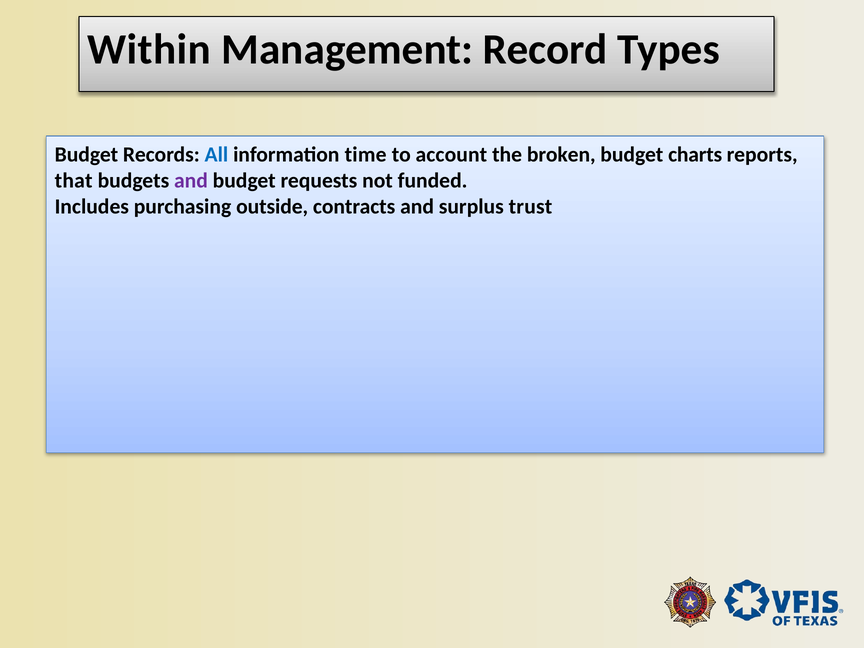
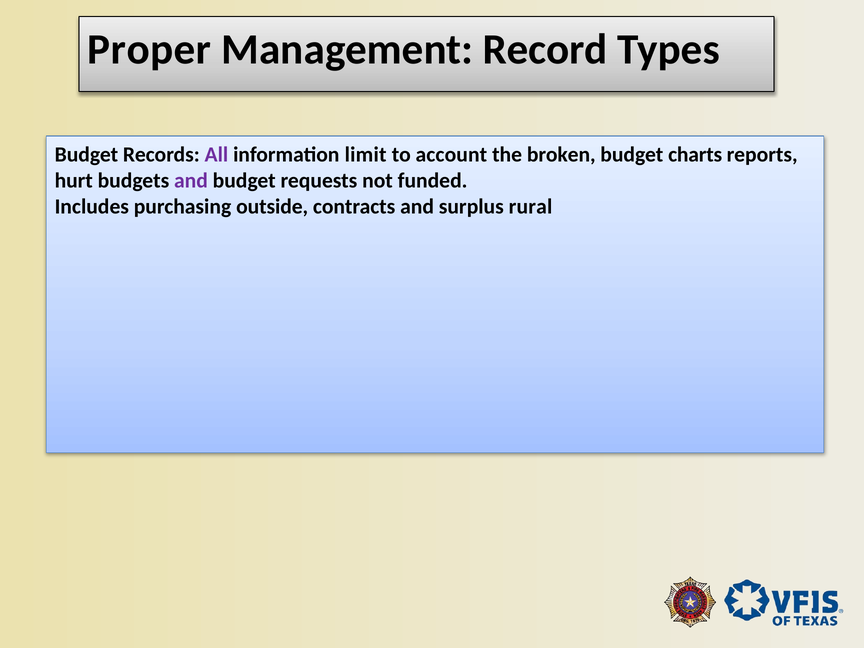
Within: Within -> Proper
All colour: blue -> purple
time: time -> limit
that: that -> hurt
trust: trust -> rural
